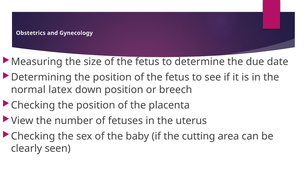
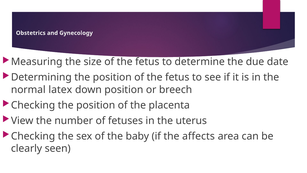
cutting: cutting -> affects
